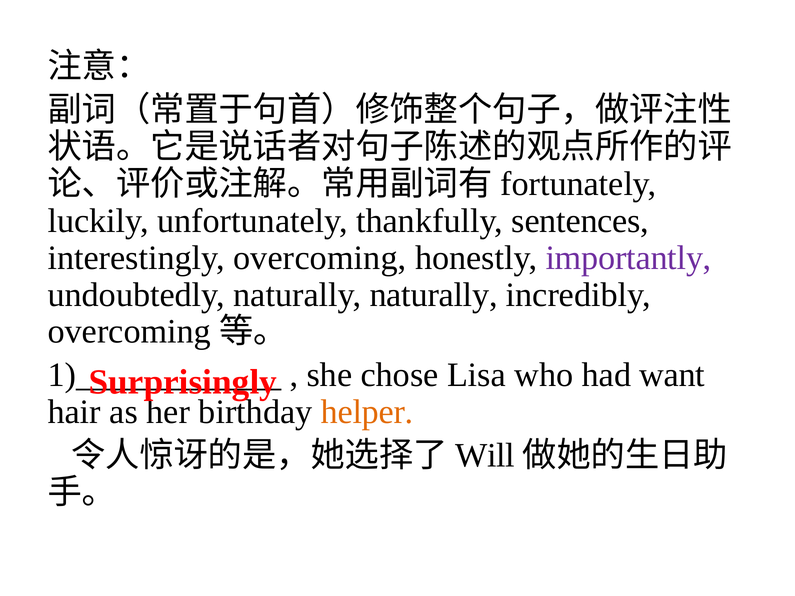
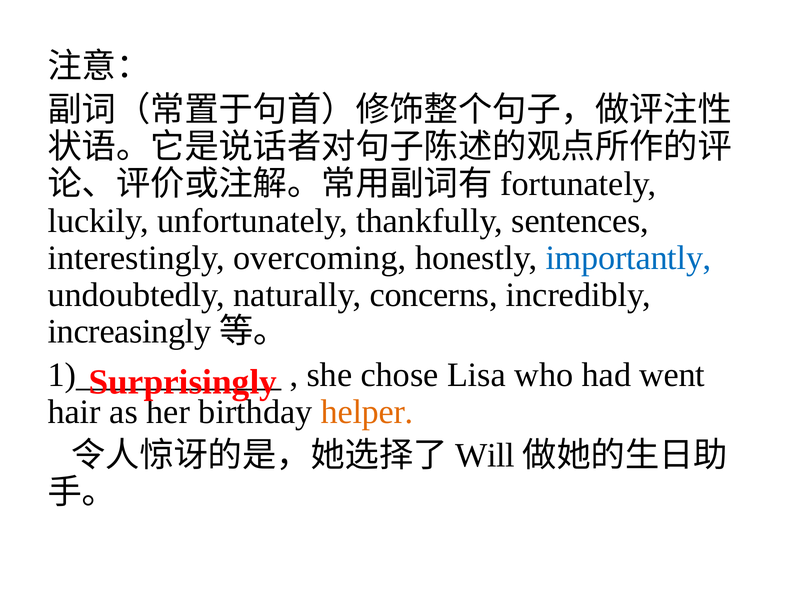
importantly colour: purple -> blue
naturally naturally: naturally -> concerns
overcoming at (129, 332): overcoming -> increasingly
want: want -> went
